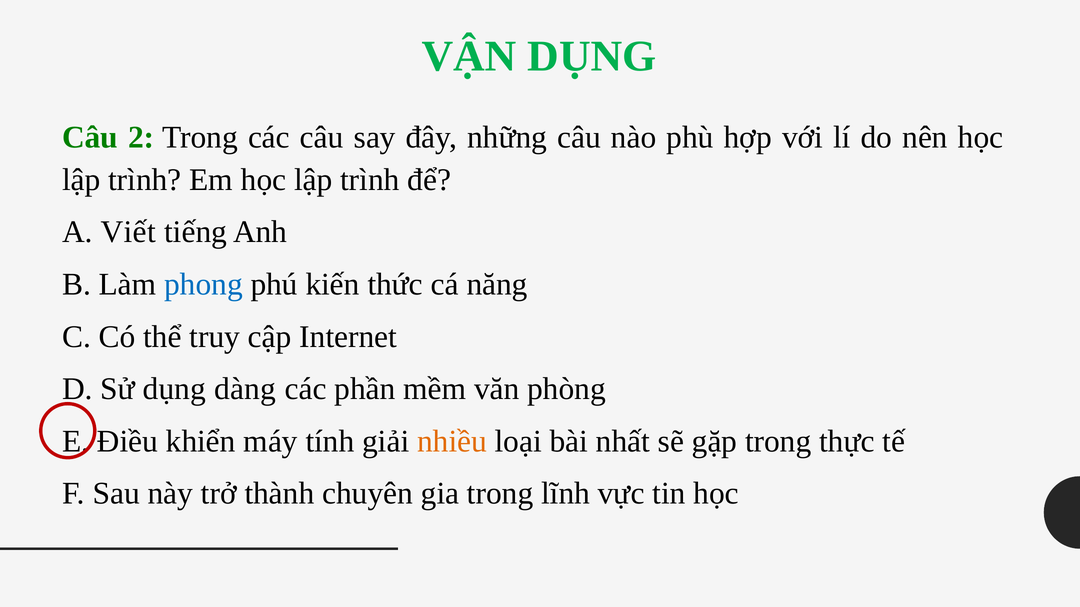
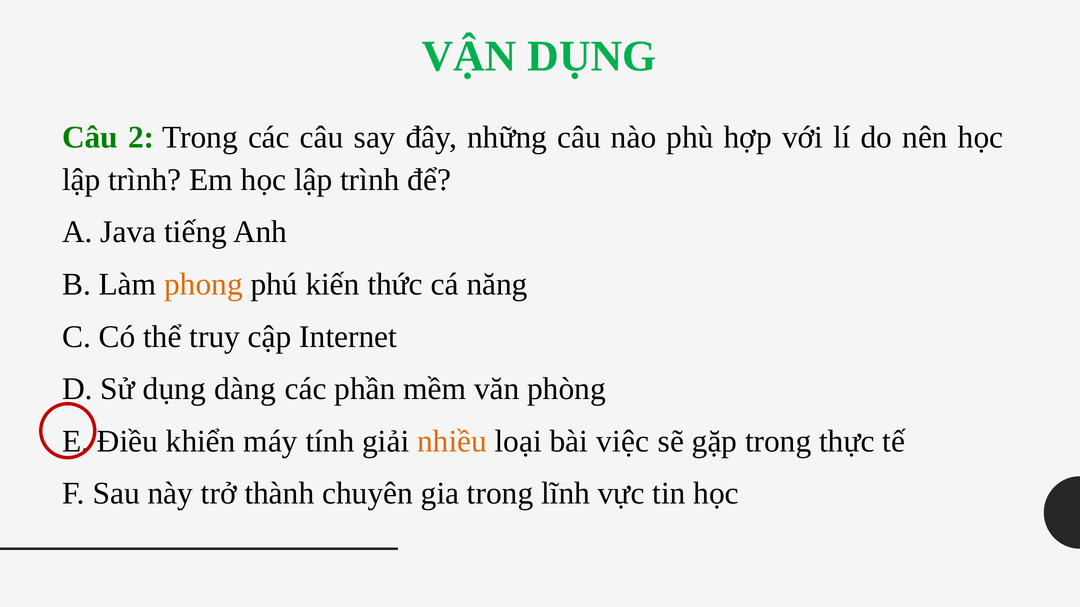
Viết: Viết -> Java
phong colour: blue -> orange
nhất: nhất -> việc
